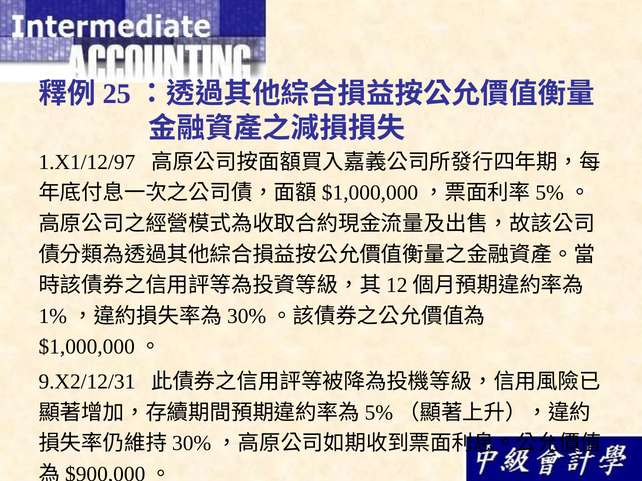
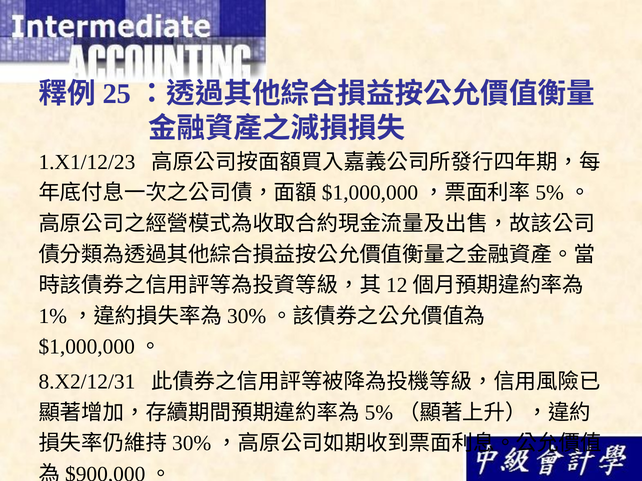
1.X1/12/97: 1.X1/12/97 -> 1.X1/12/23
9.X2/12/31: 9.X2/12/31 -> 8.X2/12/31
